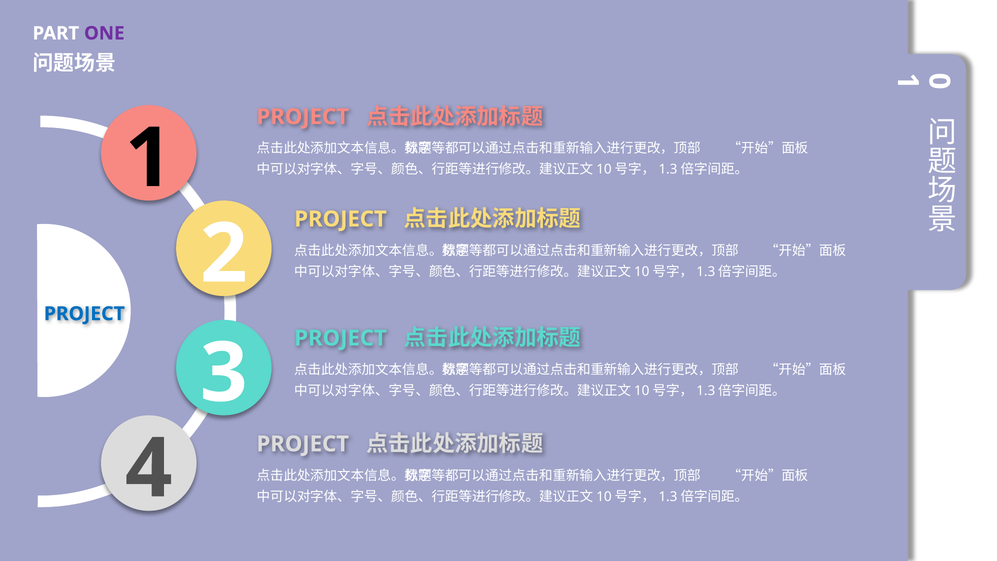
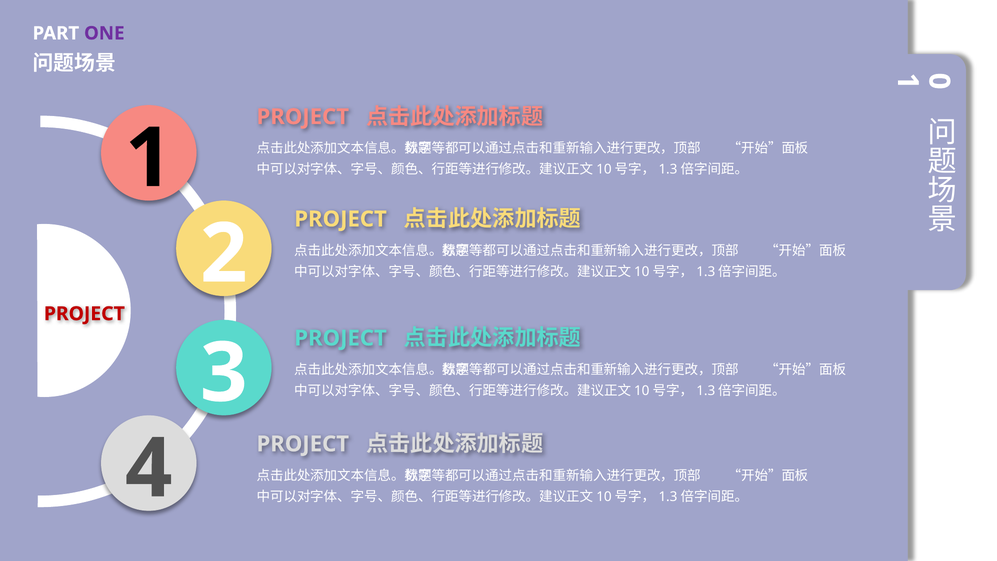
PROJECT at (84, 314) colour: blue -> red
